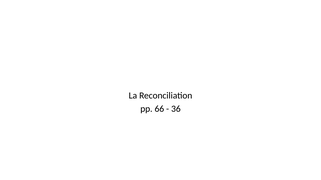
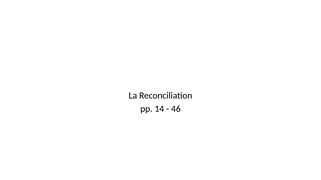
66: 66 -> 14
36: 36 -> 46
